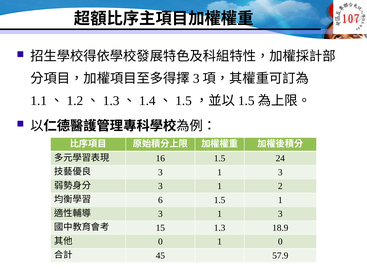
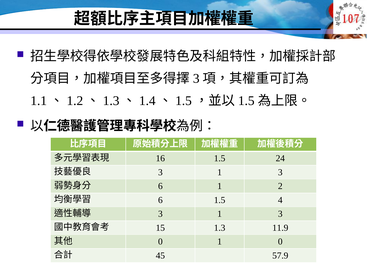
3 at (160, 186): 3 -> 6
1.5 1: 1 -> 4
18.9: 18.9 -> 11.9
